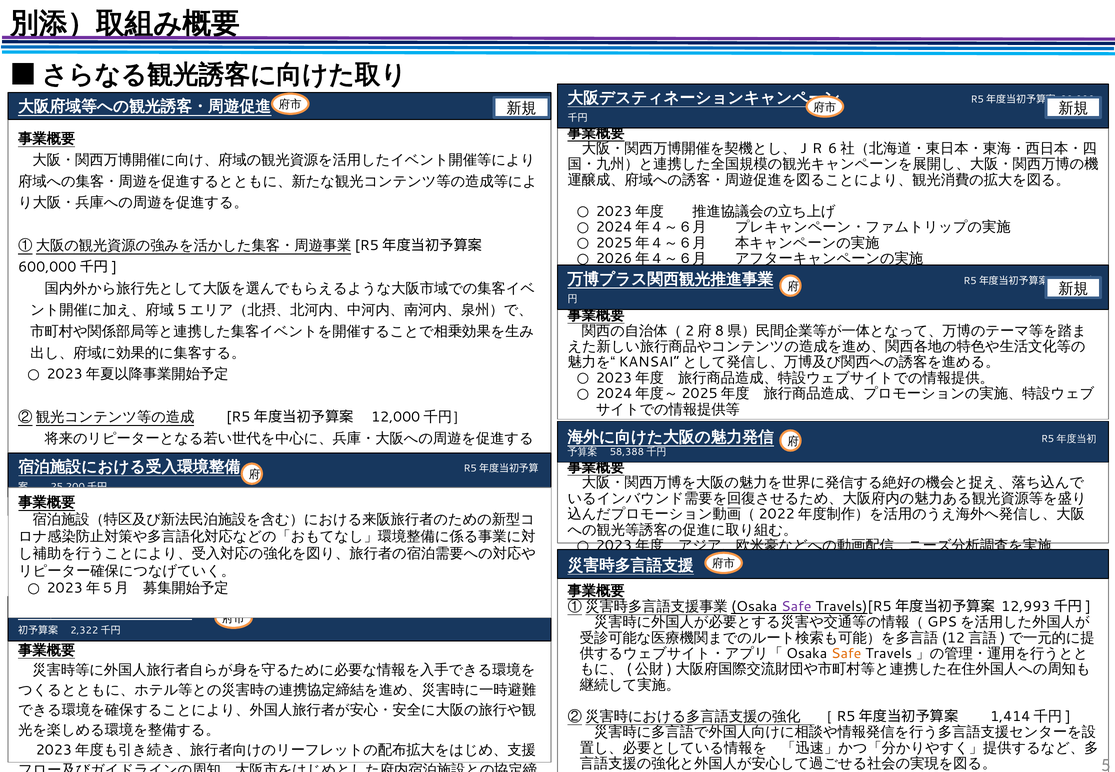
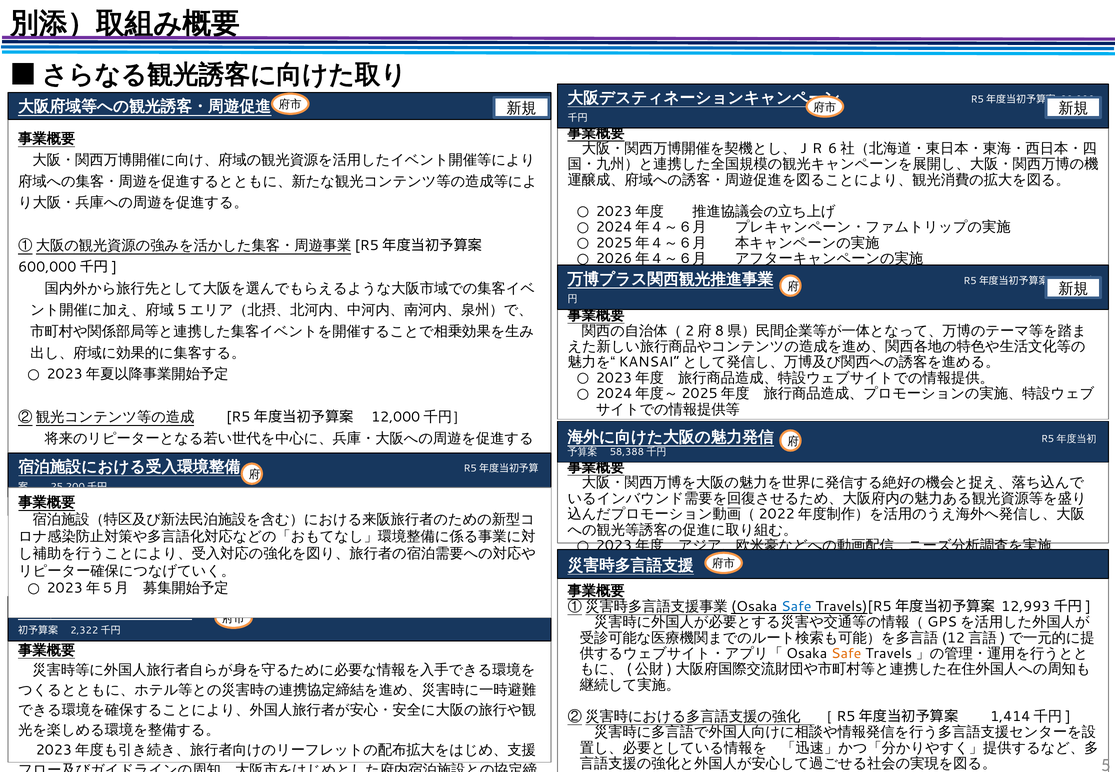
Safe at (796, 606) colour: purple -> blue
